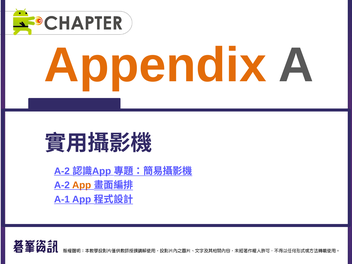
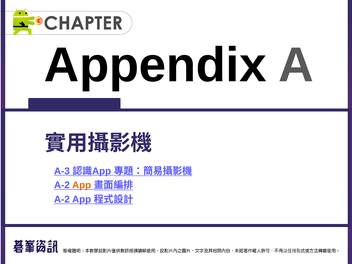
Appendix colour: orange -> black
A-2 at (62, 171): A-2 -> A-3
A-1 at (62, 199): A-1 -> A-2
